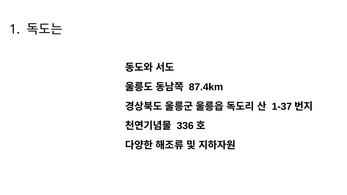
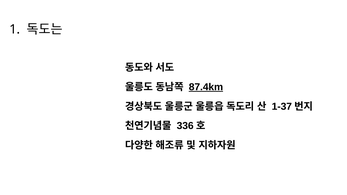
87.4km underline: none -> present
